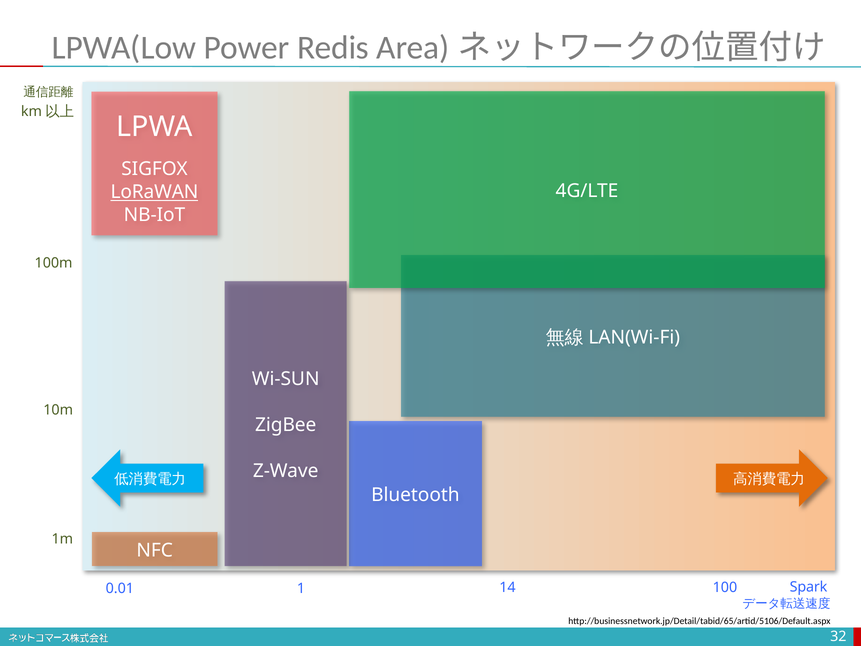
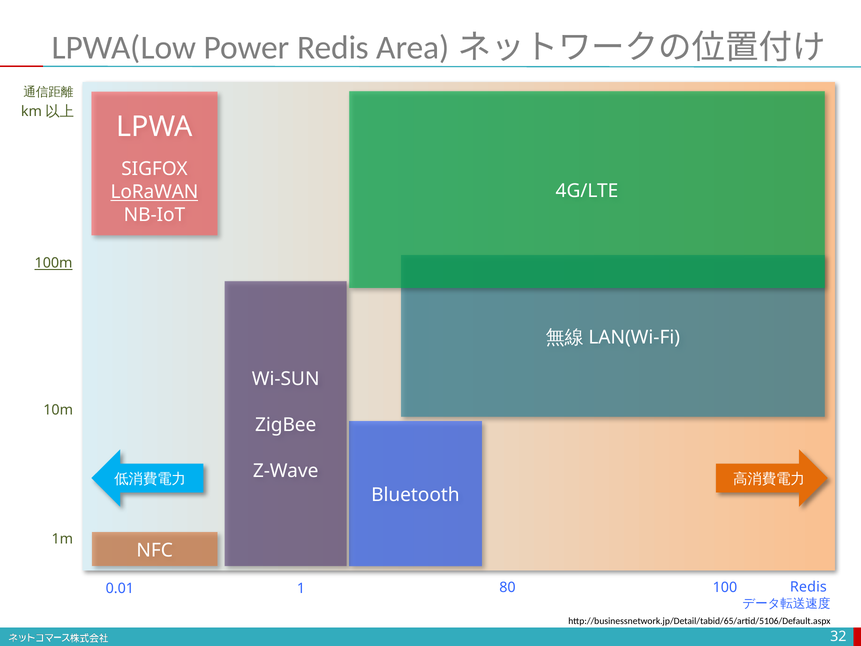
100m underline: none -> present
14: 14 -> 80
100 Spark: Spark -> Redis
